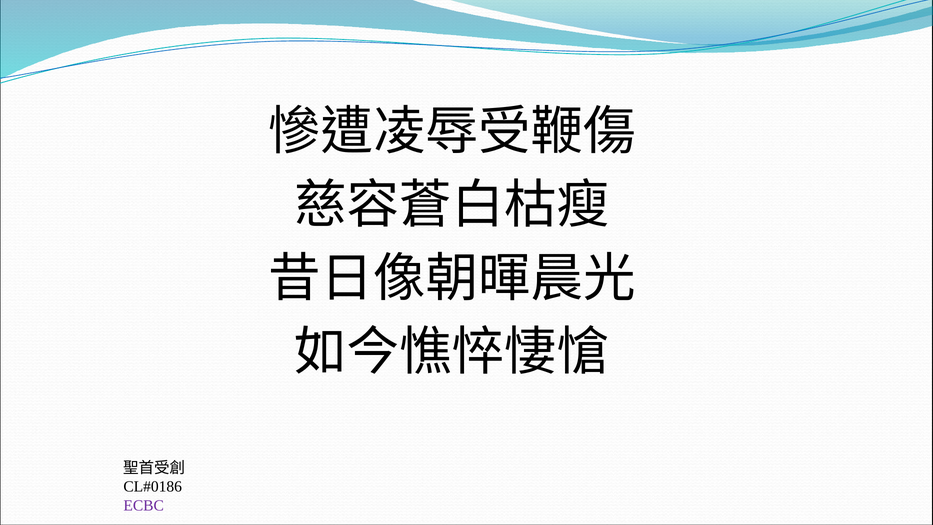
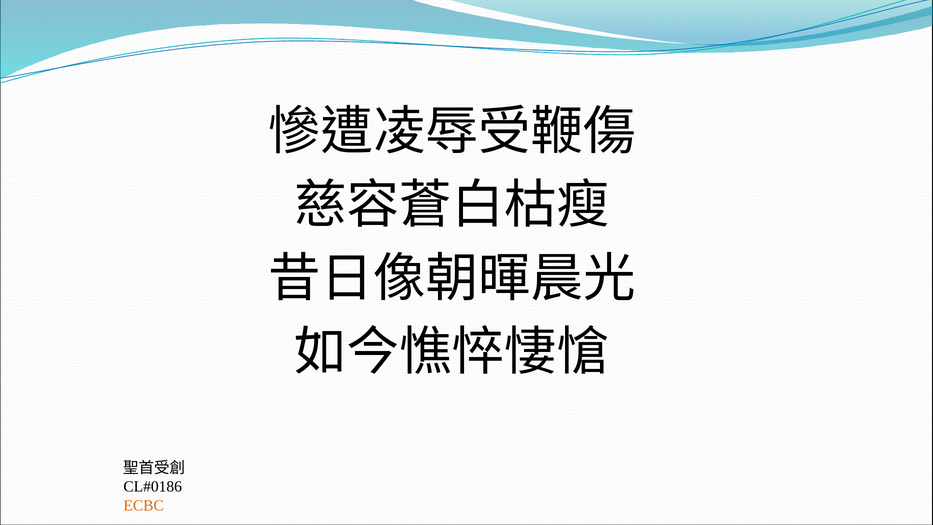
ECBC colour: purple -> orange
